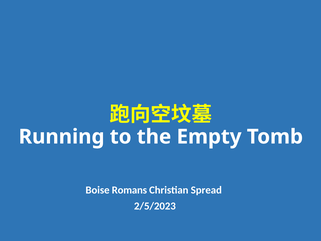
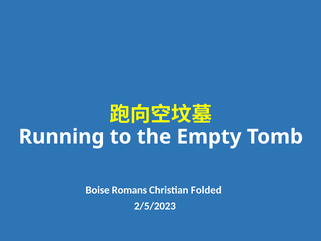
Spread: Spread -> Folded
